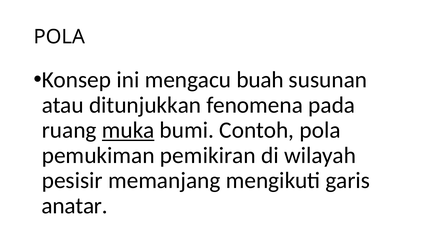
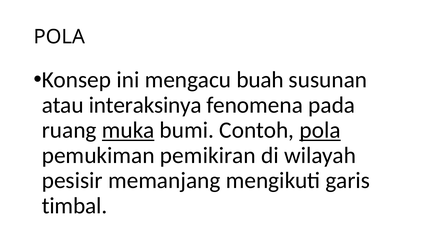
ditunjukkan: ditunjukkan -> interaksinya
pola at (320, 130) underline: none -> present
anatar: anatar -> timbal
